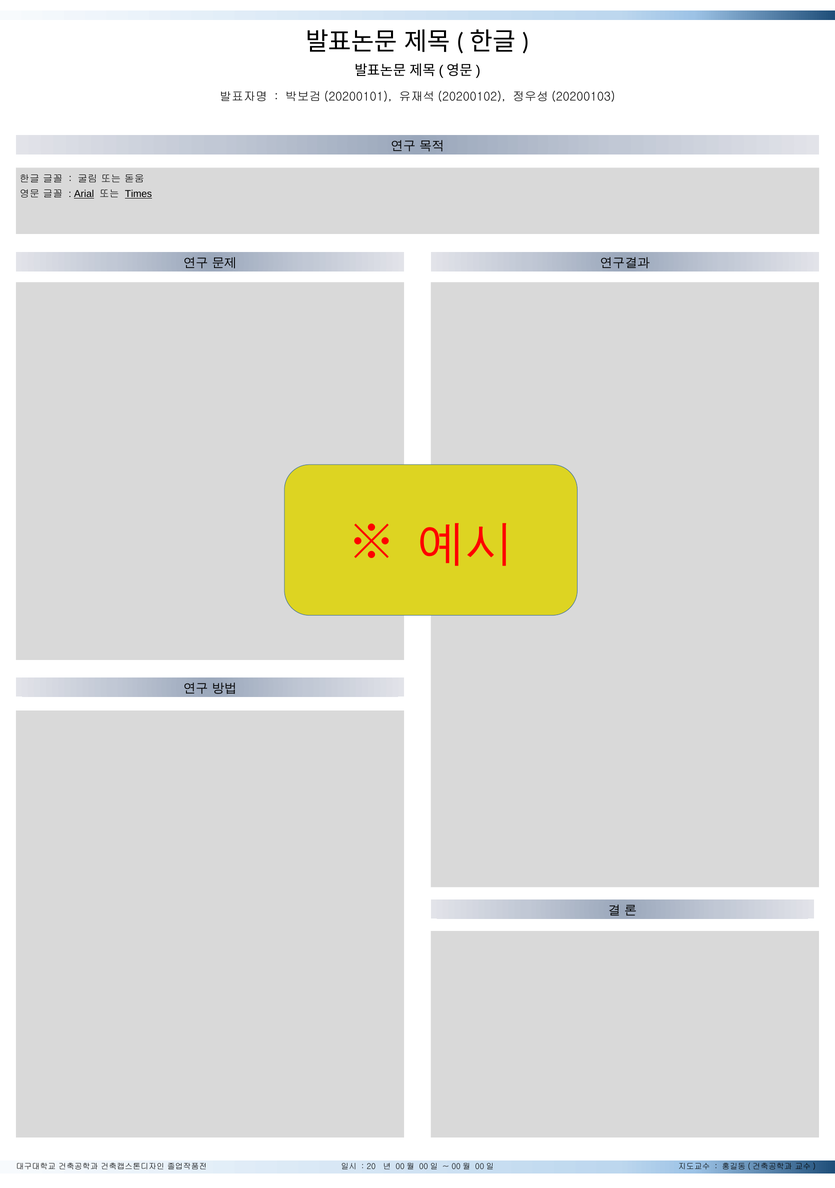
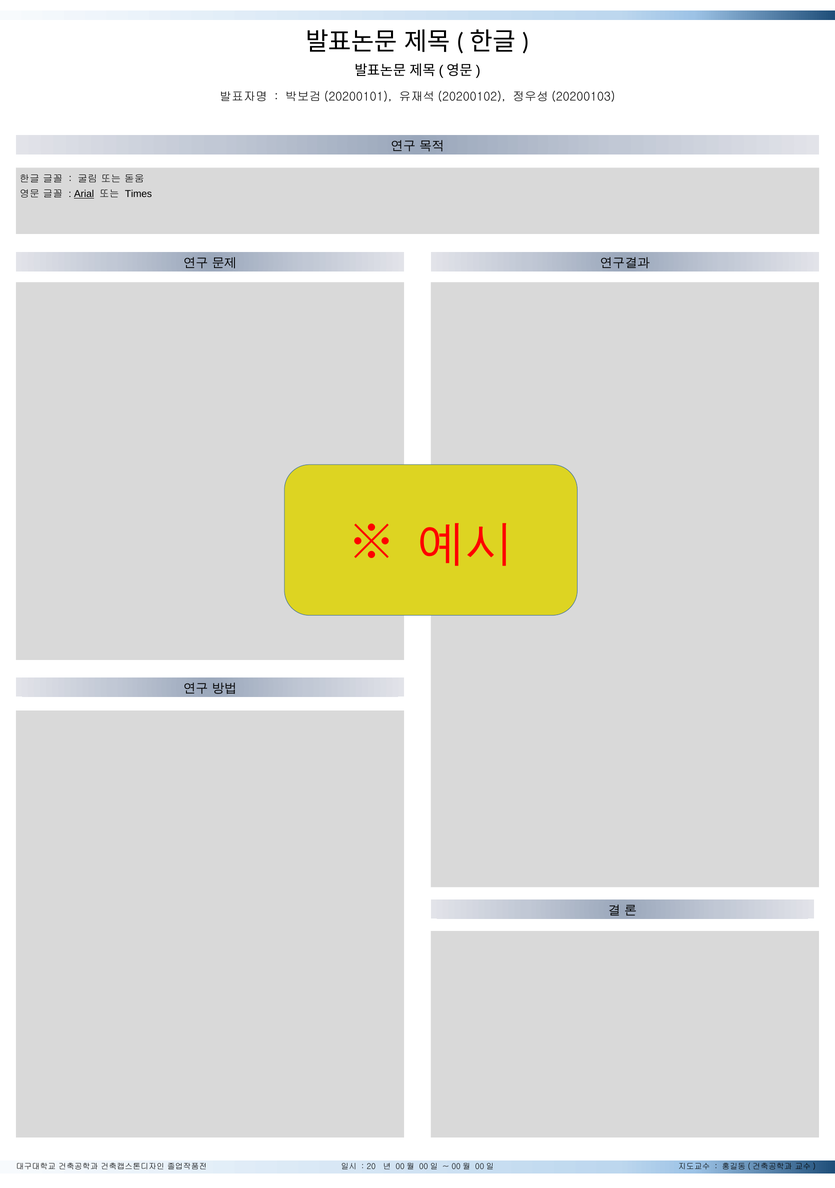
Times underline: present -> none
